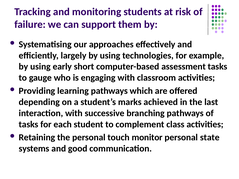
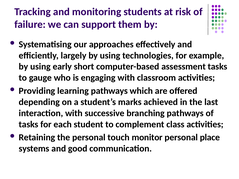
state: state -> place
